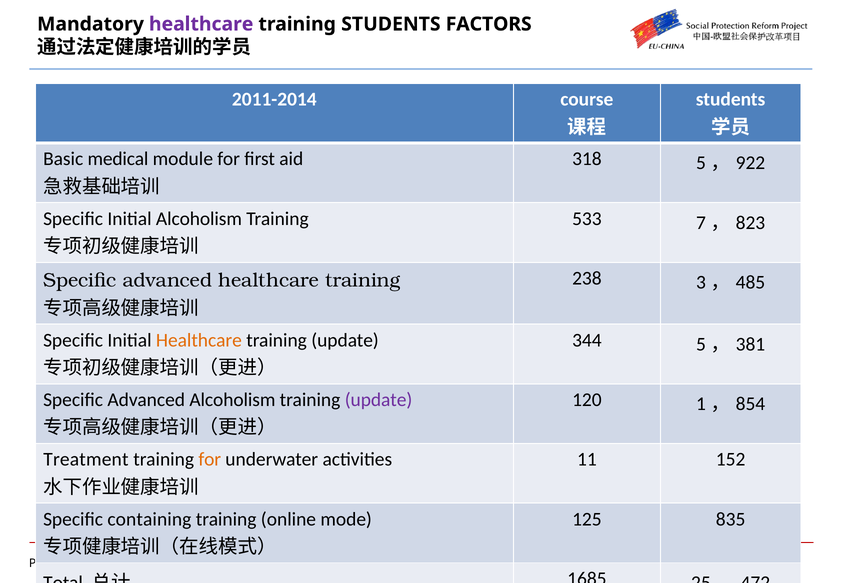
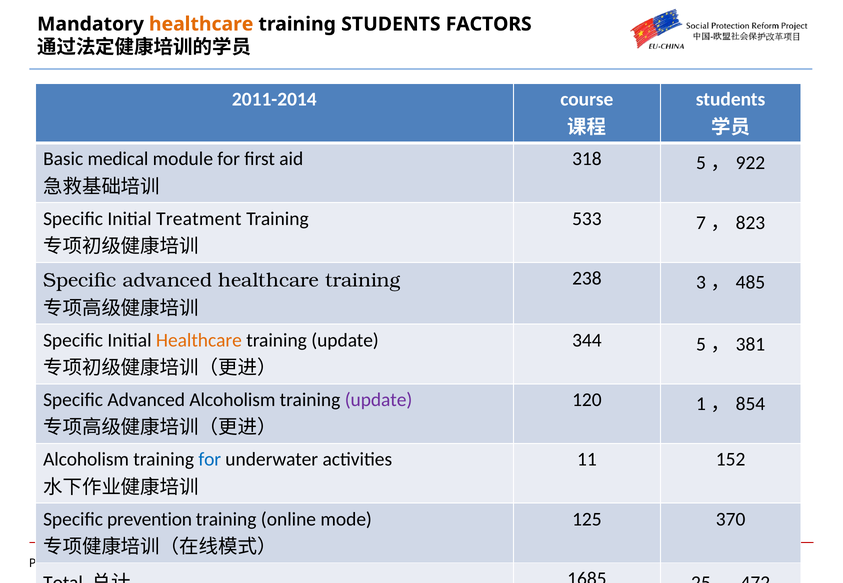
healthcare at (201, 24) colour: purple -> orange
Initial Alcoholism: Alcoholism -> Treatment
Treatment at (86, 460): Treatment -> Alcoholism
for at (210, 460) colour: orange -> blue
containing: containing -> prevention
835: 835 -> 370
